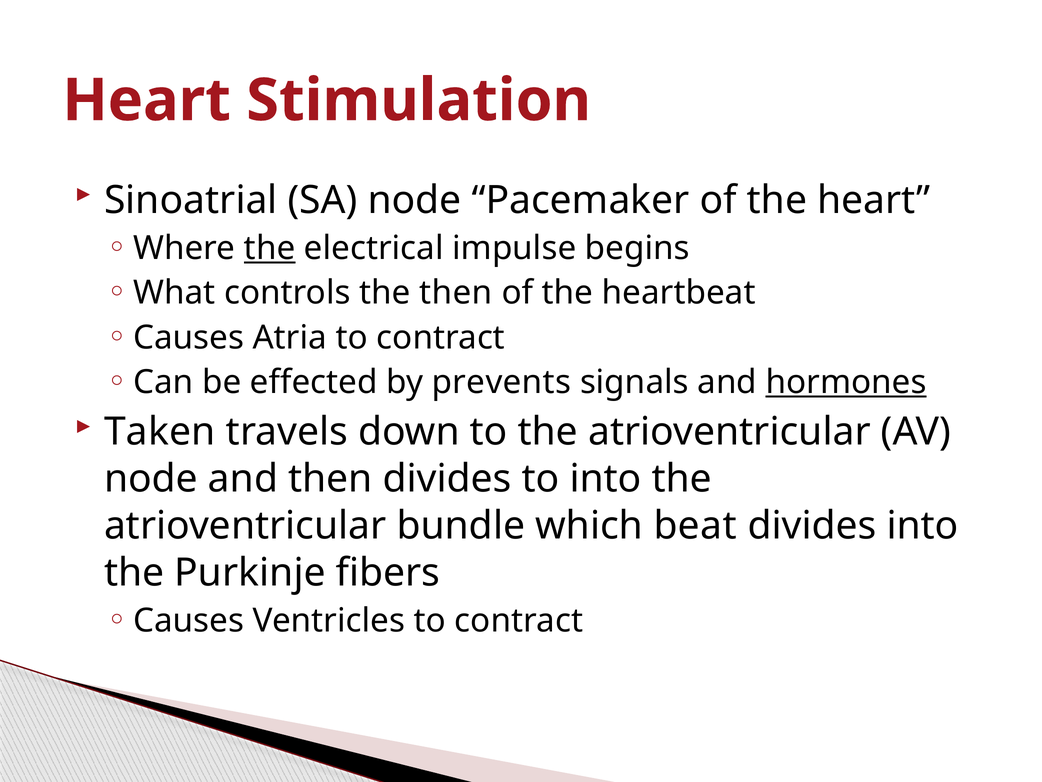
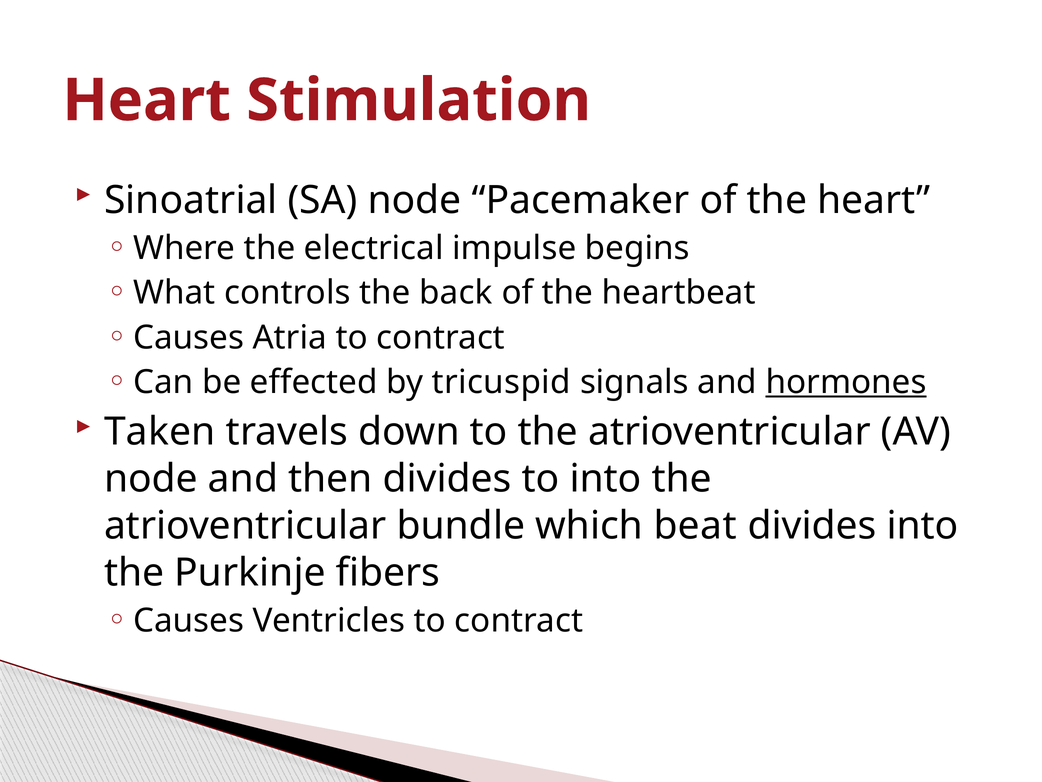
the at (270, 248) underline: present -> none
the then: then -> back
prevents: prevents -> tricuspid
